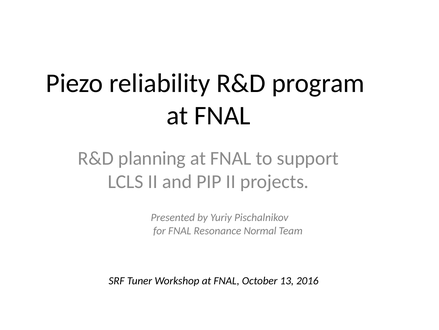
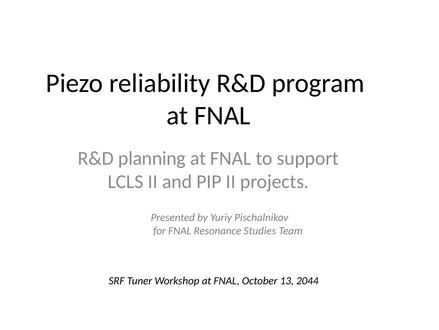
Normal: Normal -> Studies
2016: 2016 -> 2044
